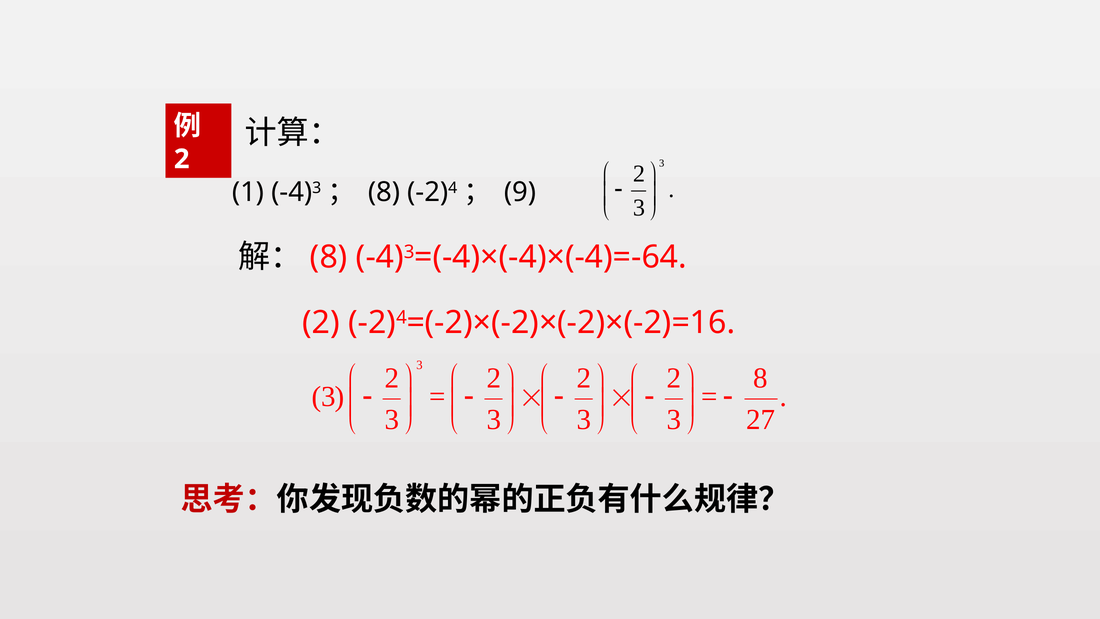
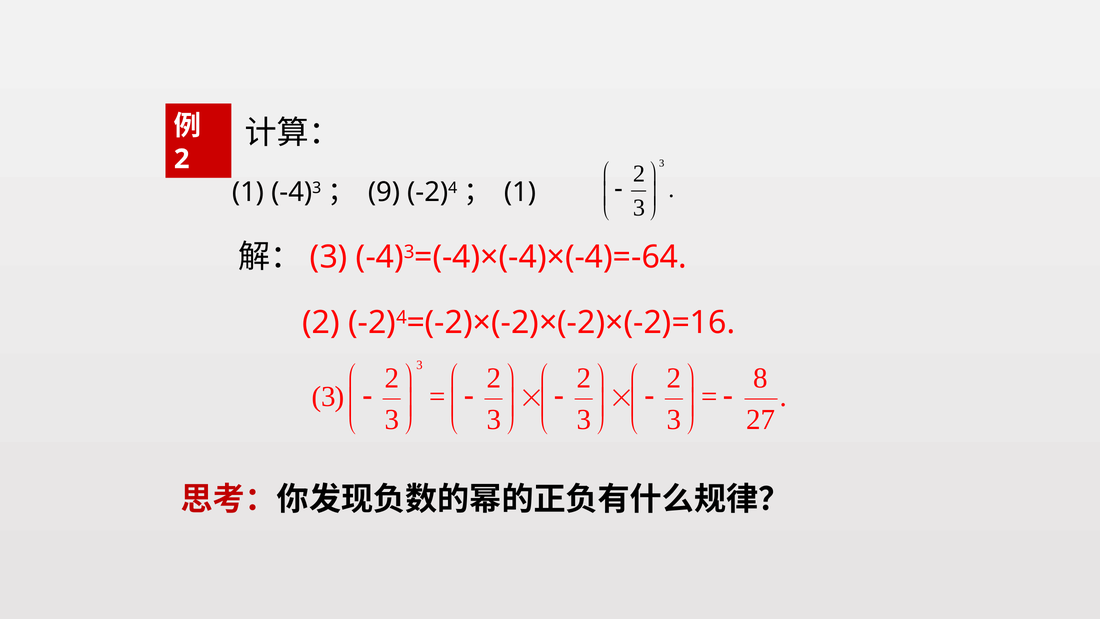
8 at (384, 192): 8 -> 9
9 at (520, 192): 9 -> 1
8 at (329, 257): 8 -> 3
